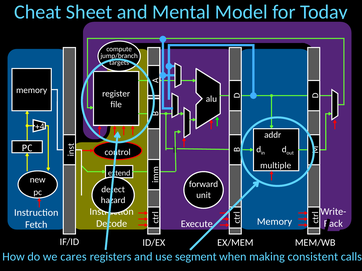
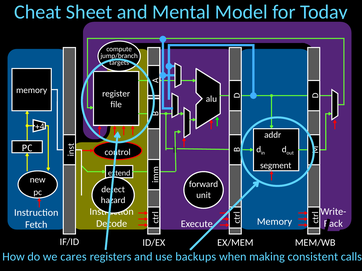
multiple: multiple -> segment
segment: segment -> backups
